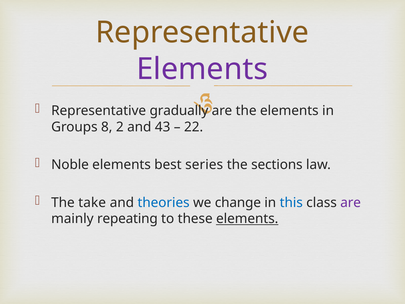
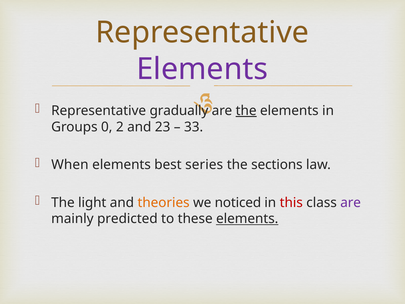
the at (246, 111) underline: none -> present
8: 8 -> 0
43: 43 -> 23
22: 22 -> 33
Noble: Noble -> When
take: take -> light
theories colour: blue -> orange
change: change -> noticed
this colour: blue -> red
repeating: repeating -> predicted
